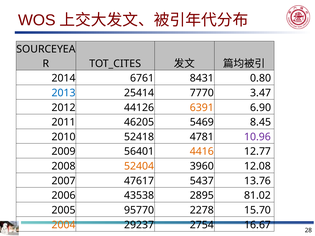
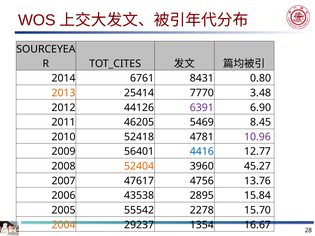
2013 colour: blue -> orange
3.47: 3.47 -> 3.48
6391 colour: orange -> purple
4416 colour: orange -> blue
12.08: 12.08 -> 45.27
5437: 5437 -> 4756
81.02: 81.02 -> 15.84
95770: 95770 -> 55542
2754: 2754 -> 1354
